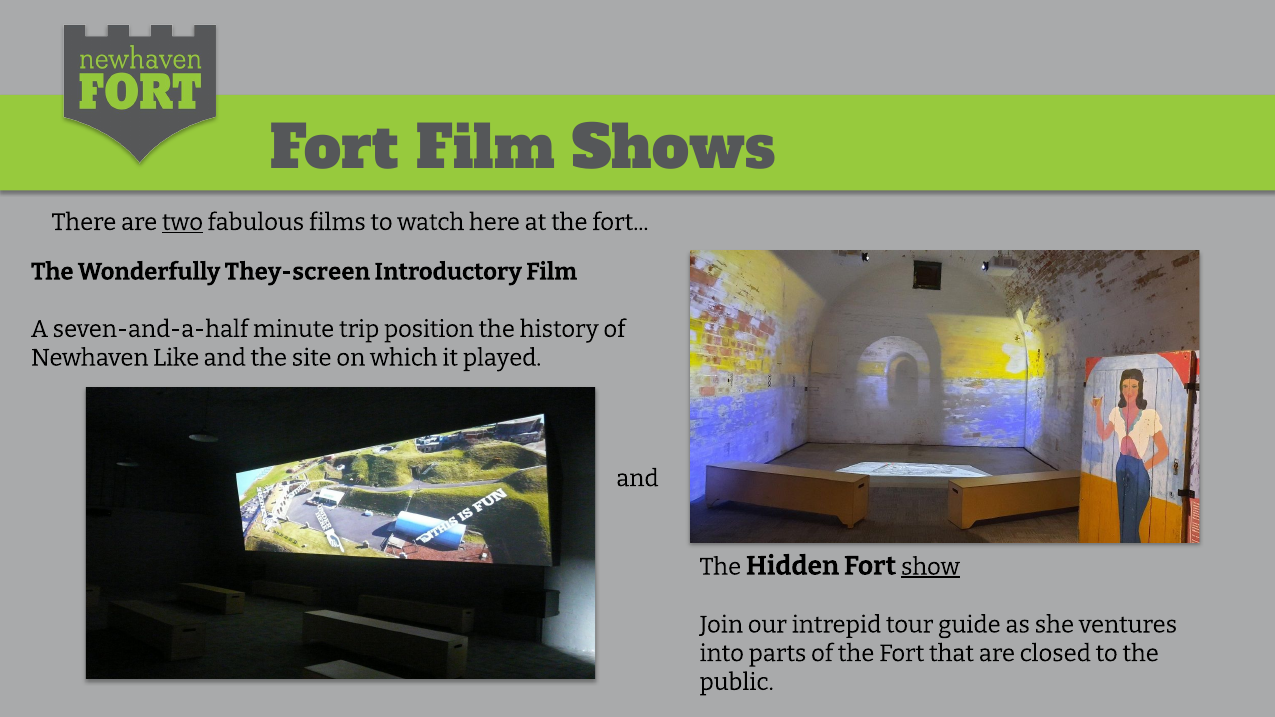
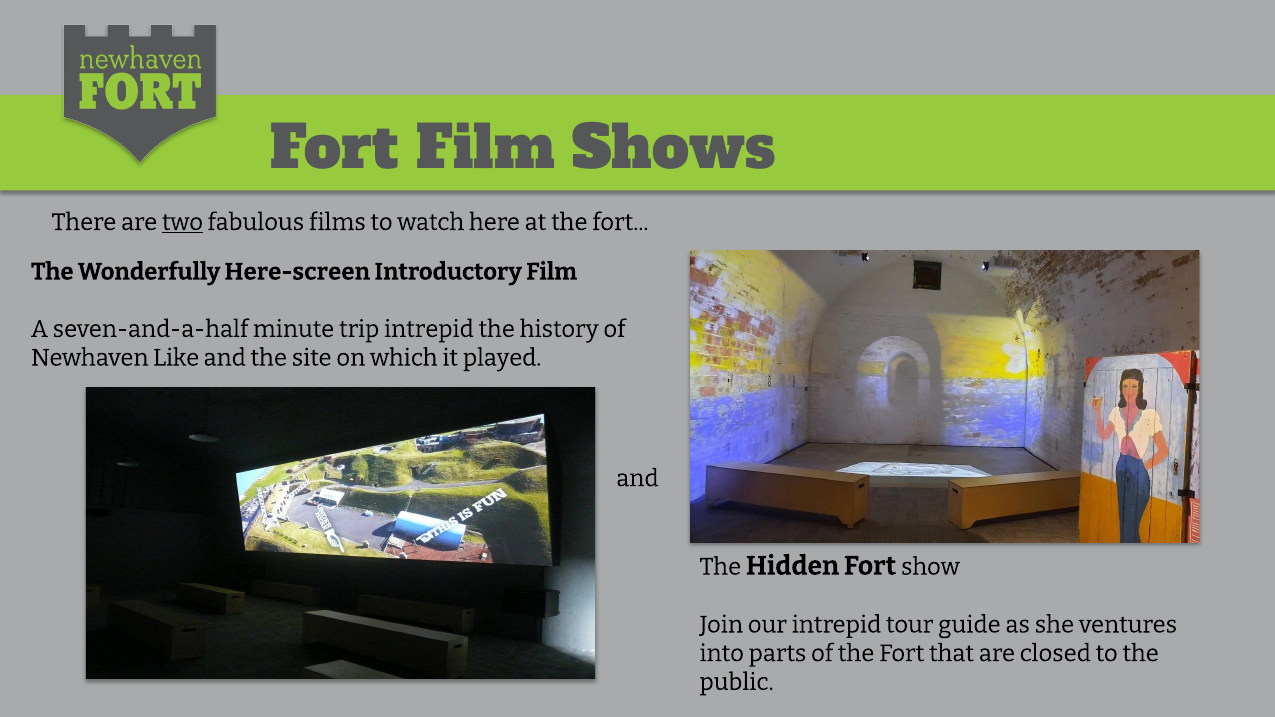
They-screen: They-screen -> Here-screen
trip position: position -> intrepid
show underline: present -> none
